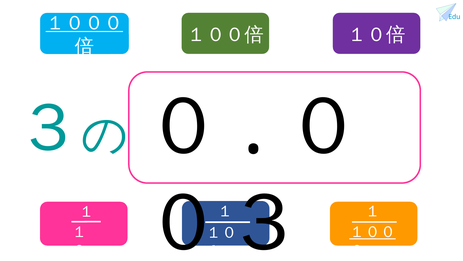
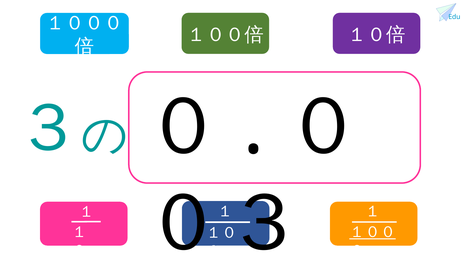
１０００ underline: present -> none
